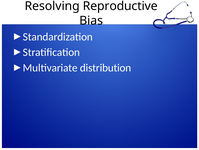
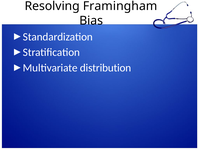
Reproductive: Reproductive -> Framingham
